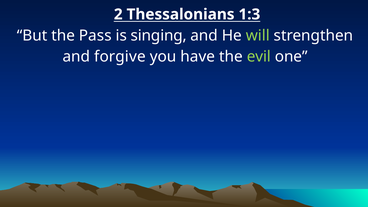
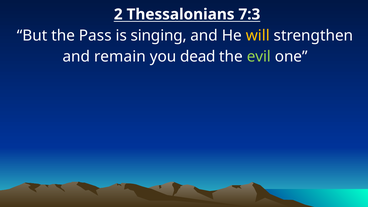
1:3: 1:3 -> 7:3
will colour: light green -> yellow
forgive: forgive -> remain
have: have -> dead
